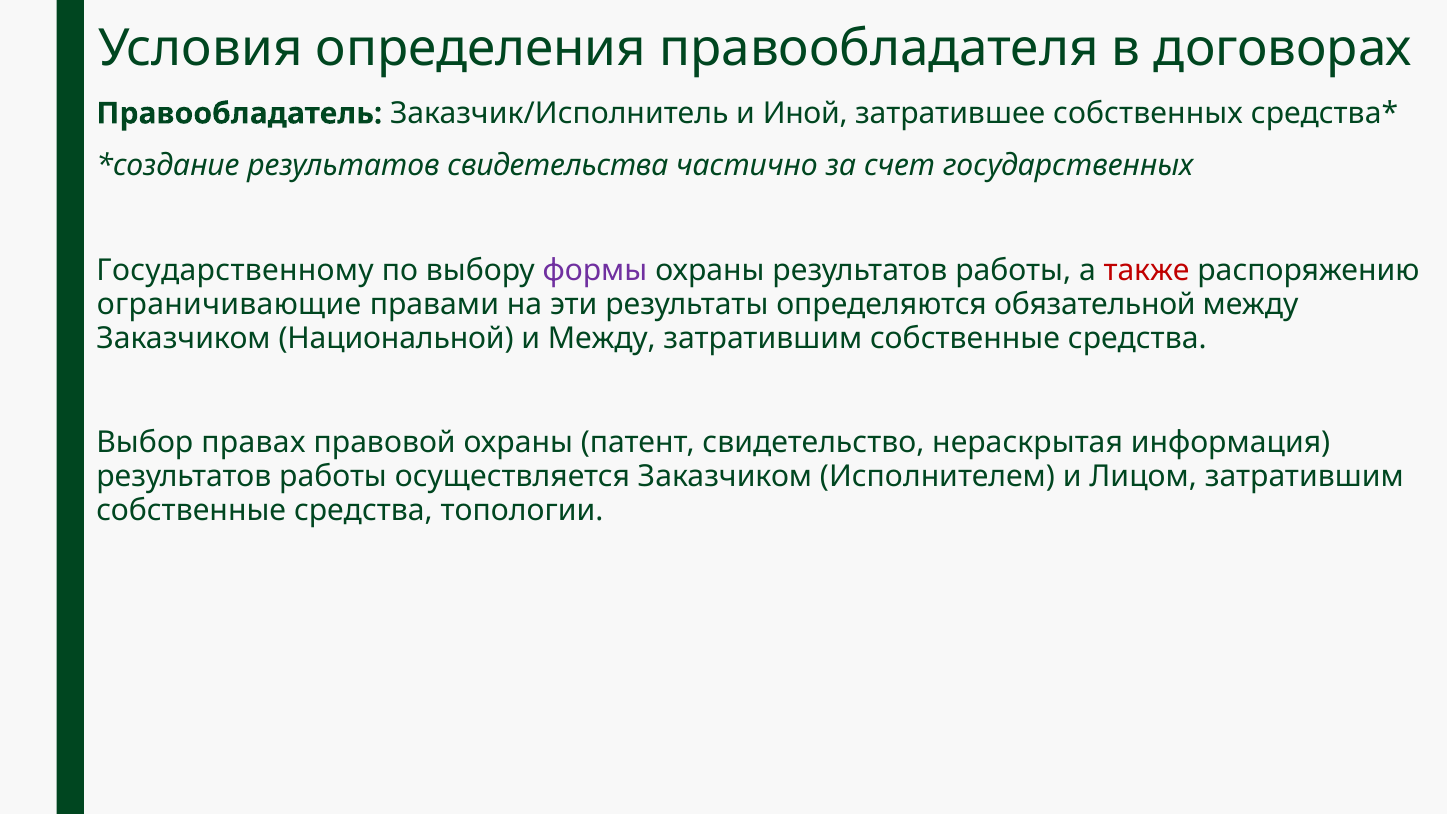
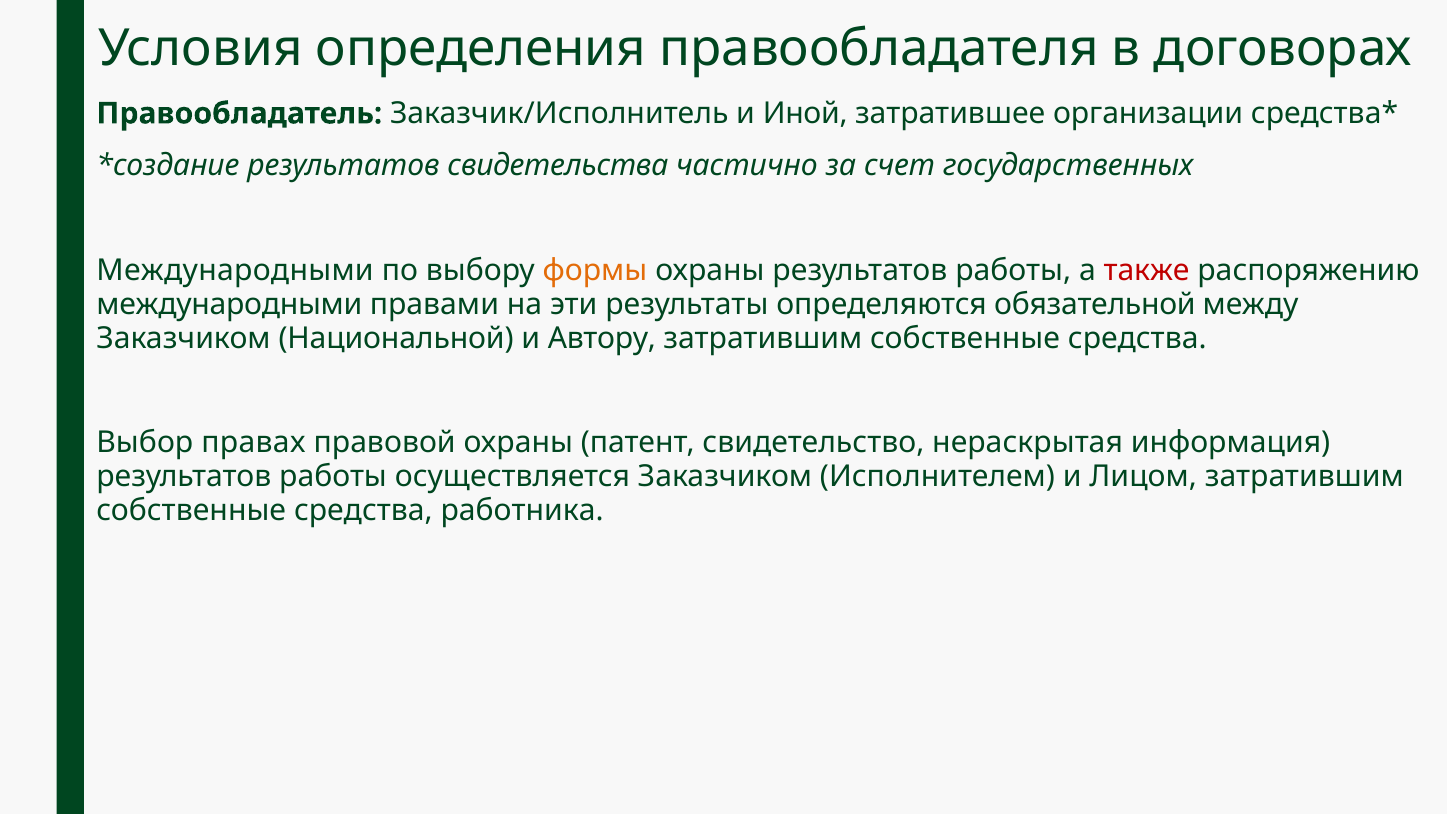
собственных: собственных -> организации
Государственному at (235, 270): Государственному -> Международными
формы colour: purple -> orange
ограничивающие at (229, 304): ограничивающие -> международными
и Между: Между -> Автору
топологии: топологии -> работника
